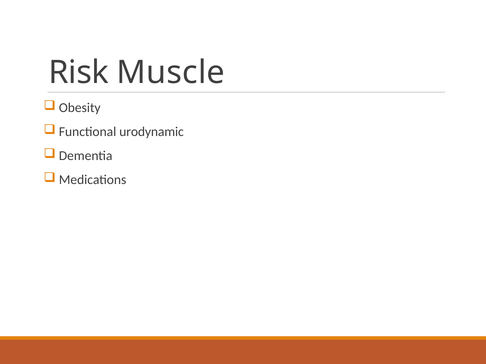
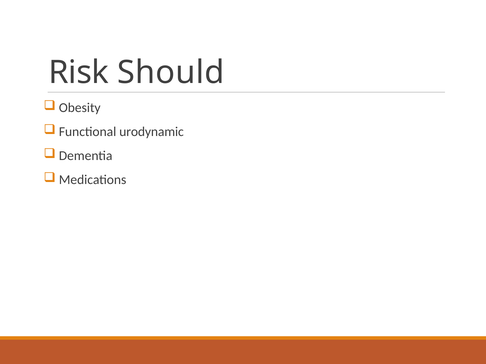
Muscle: Muscle -> Should
